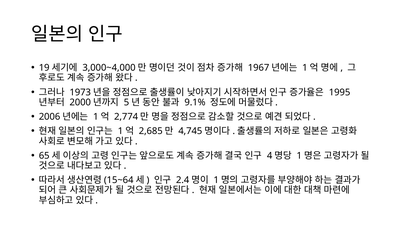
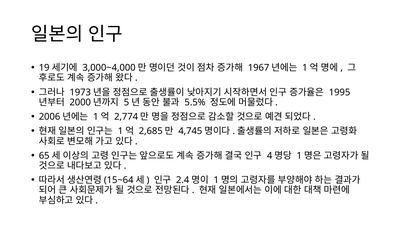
9.1%: 9.1% -> 5.5%
